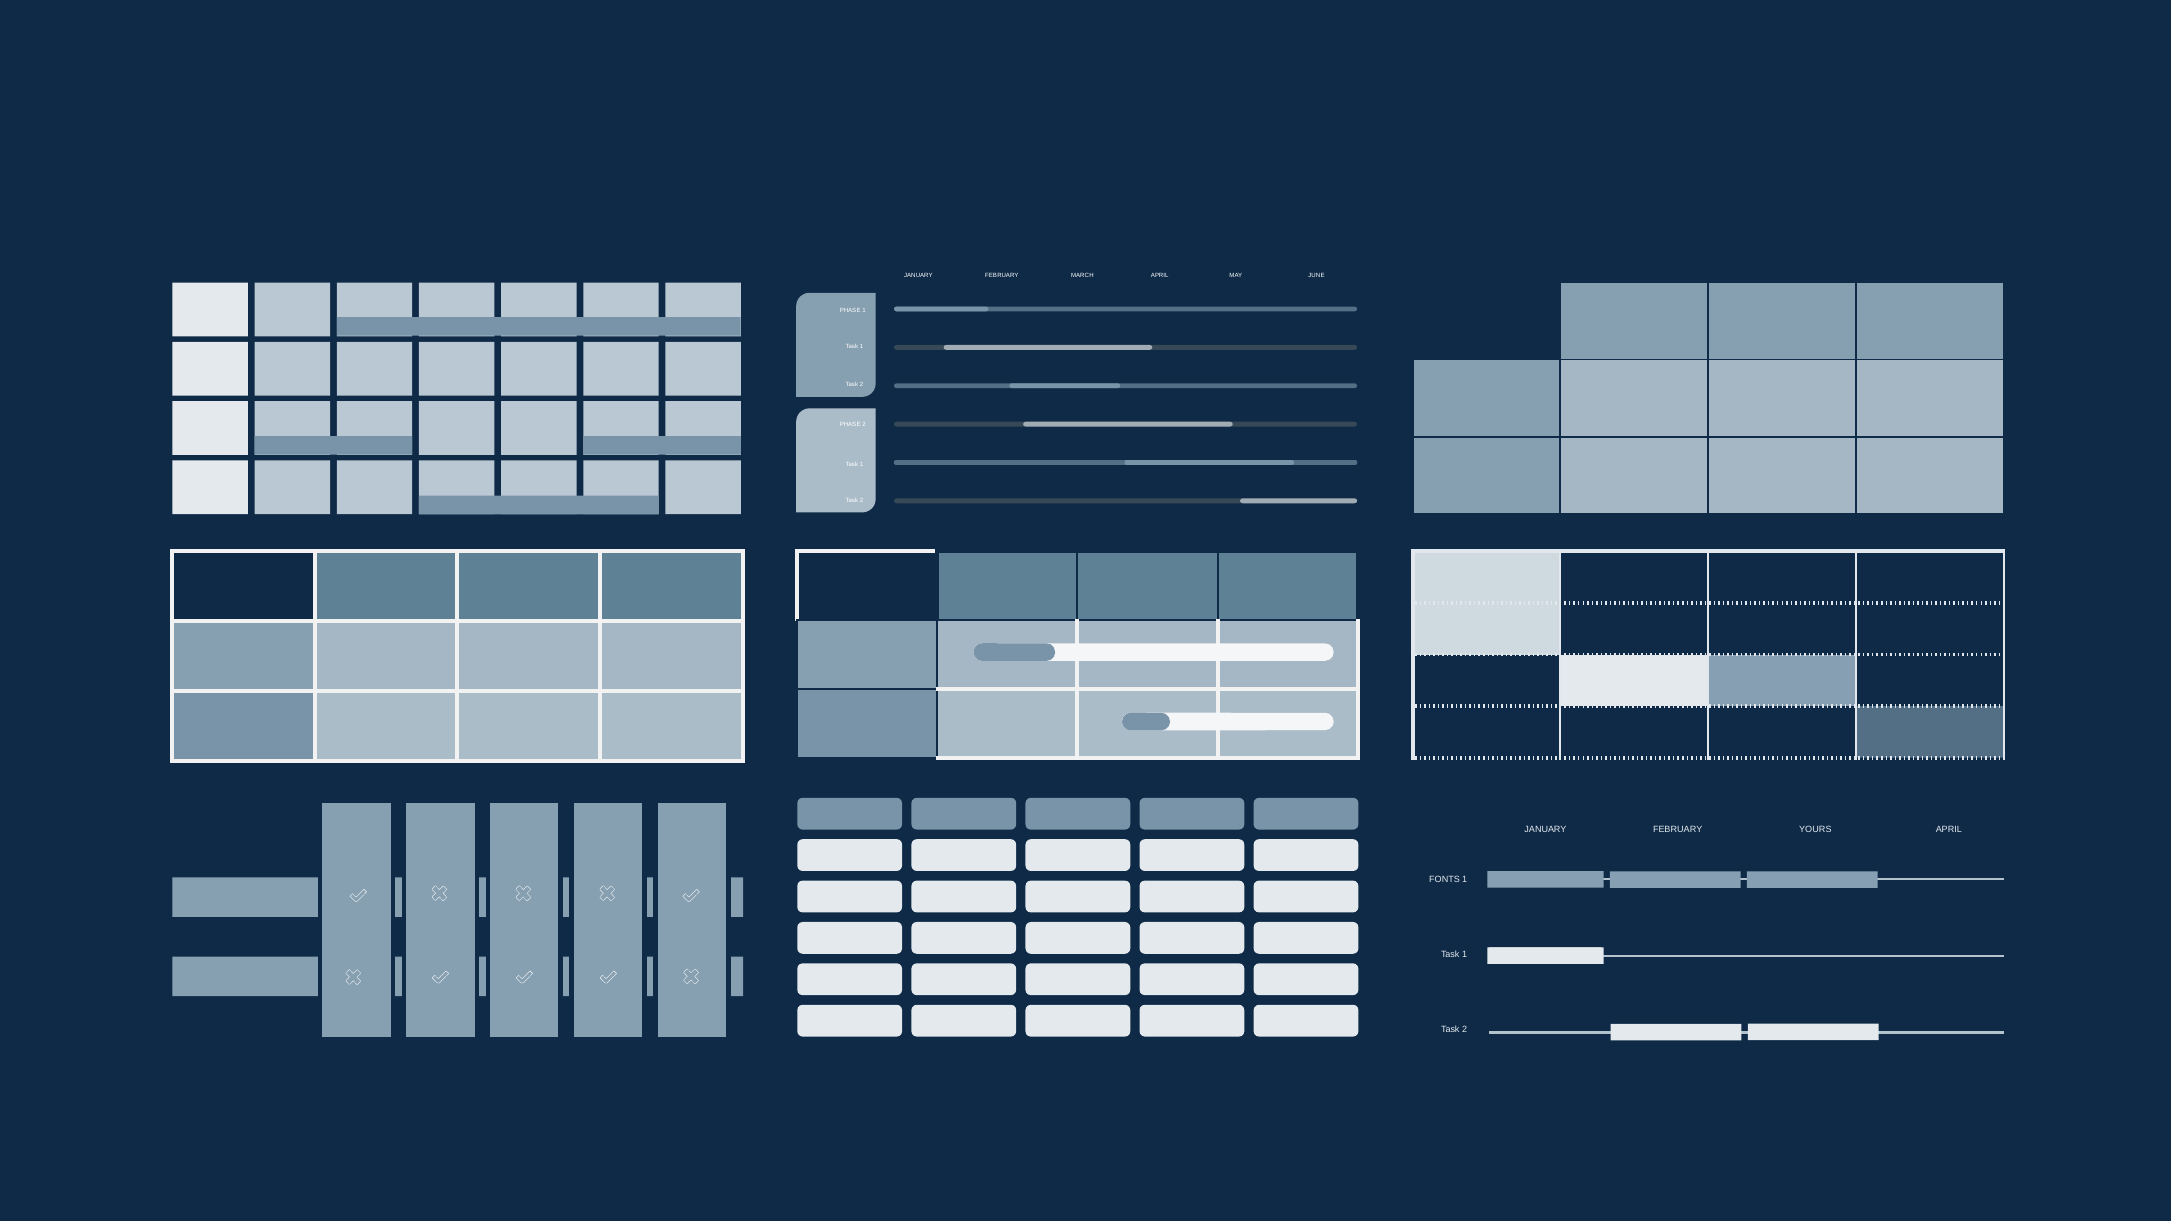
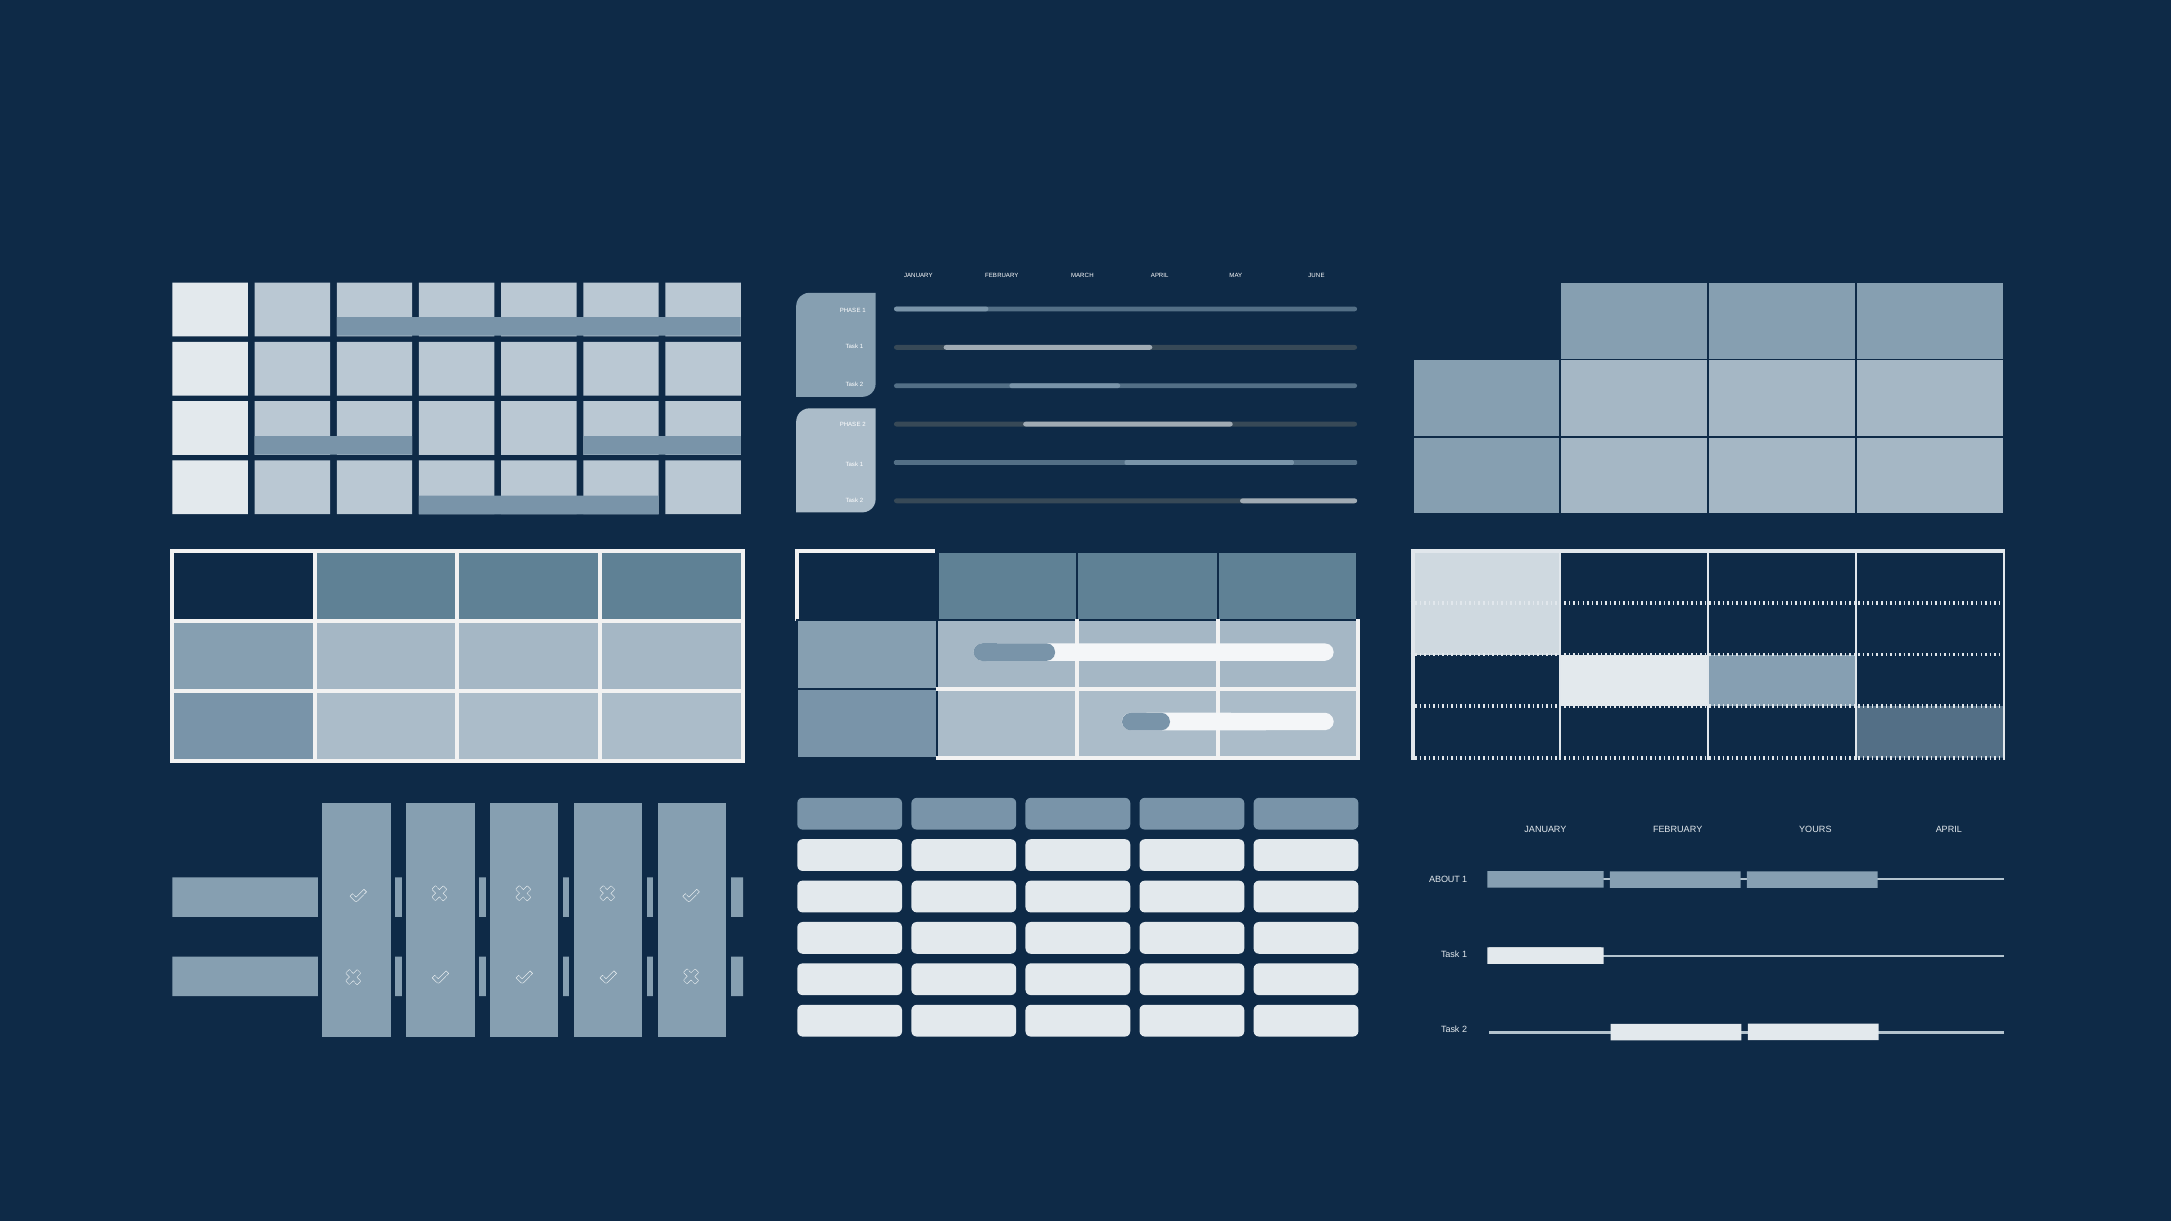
FONTS: FONTS -> ABOUT
